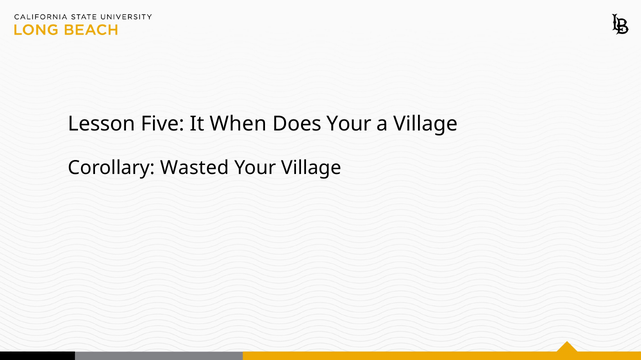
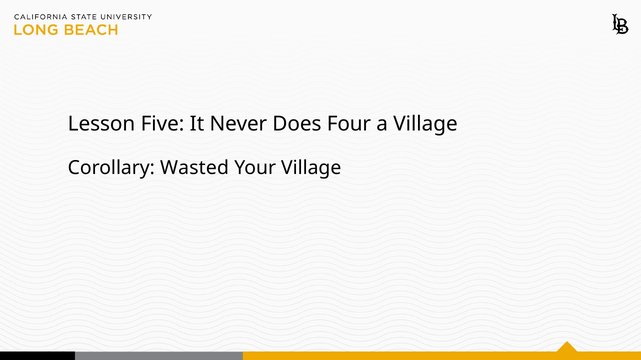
When: When -> Never
Does Your: Your -> Four
